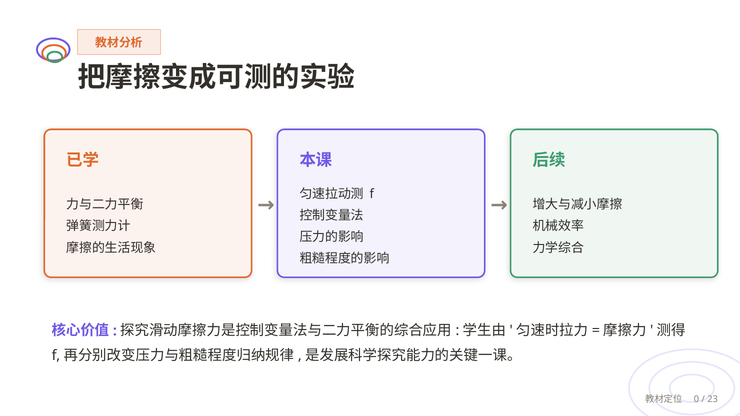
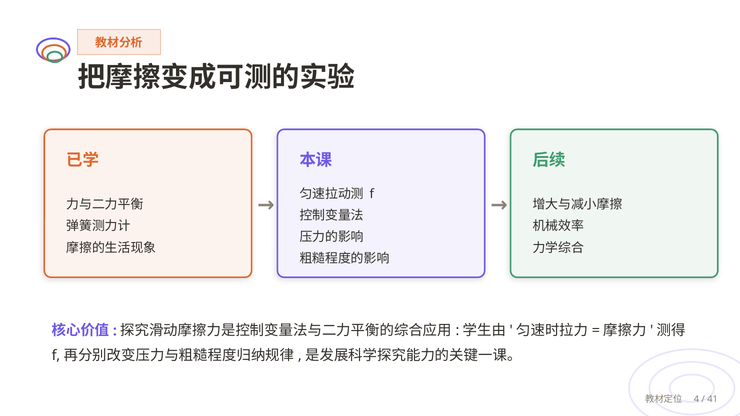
0: 0 -> 4
23: 23 -> 41
